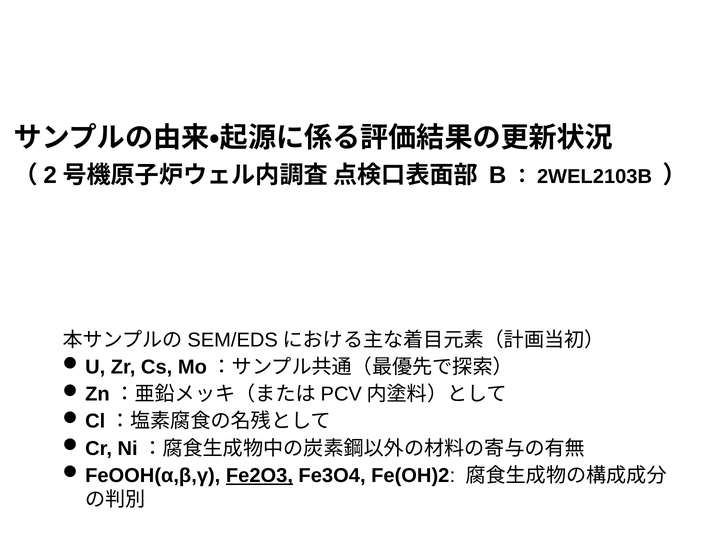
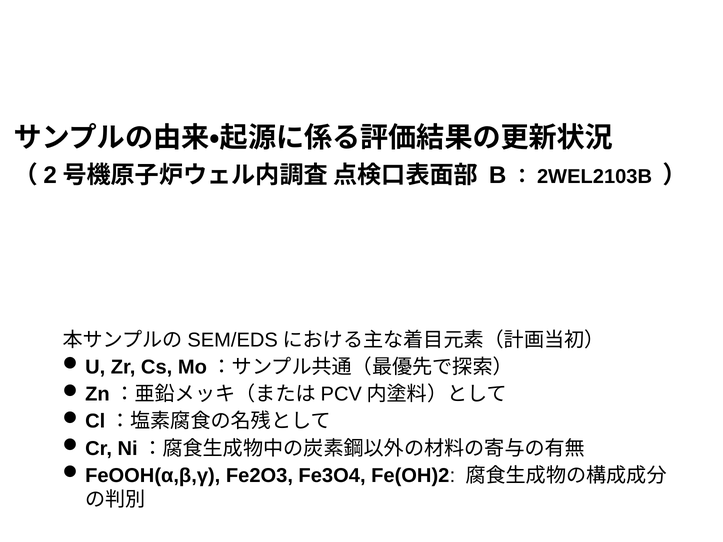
Fe2O3 underline: present -> none
